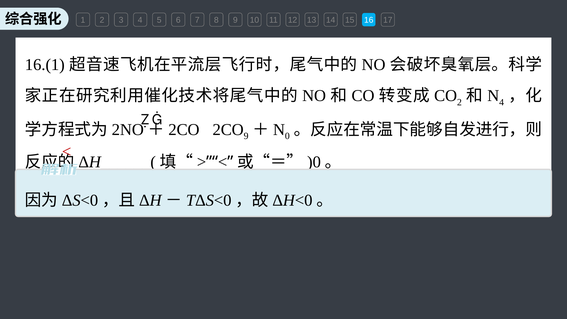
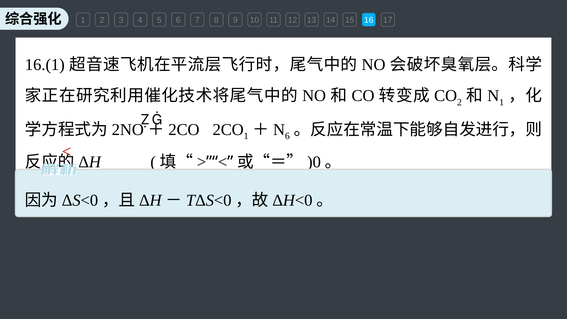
4 at (502, 102): 4 -> 1
9 at (246, 136): 9 -> 1
0 at (287, 136): 0 -> 6
